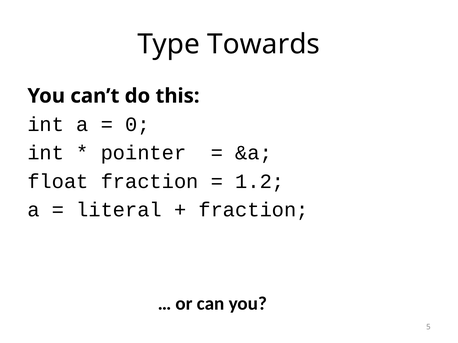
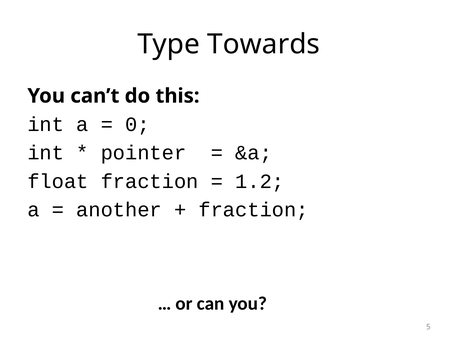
literal: literal -> another
